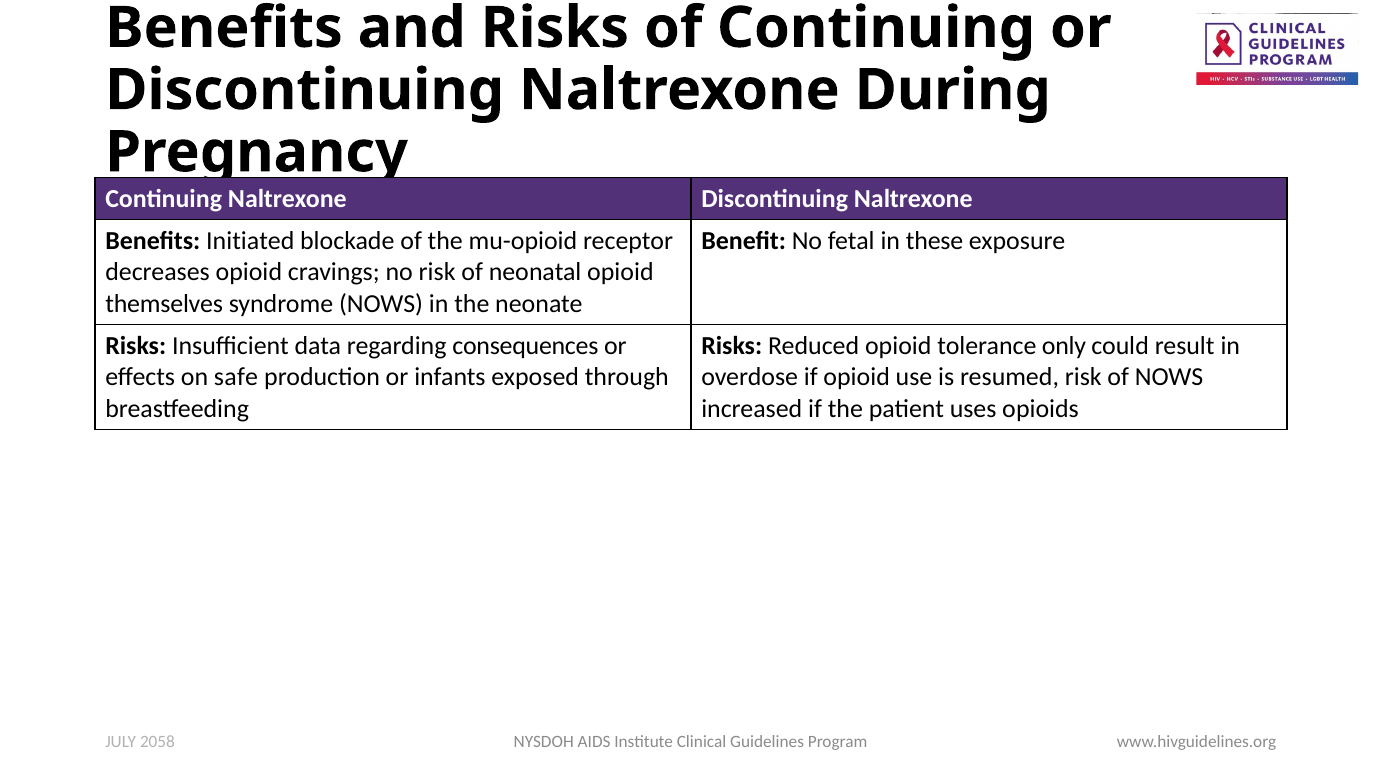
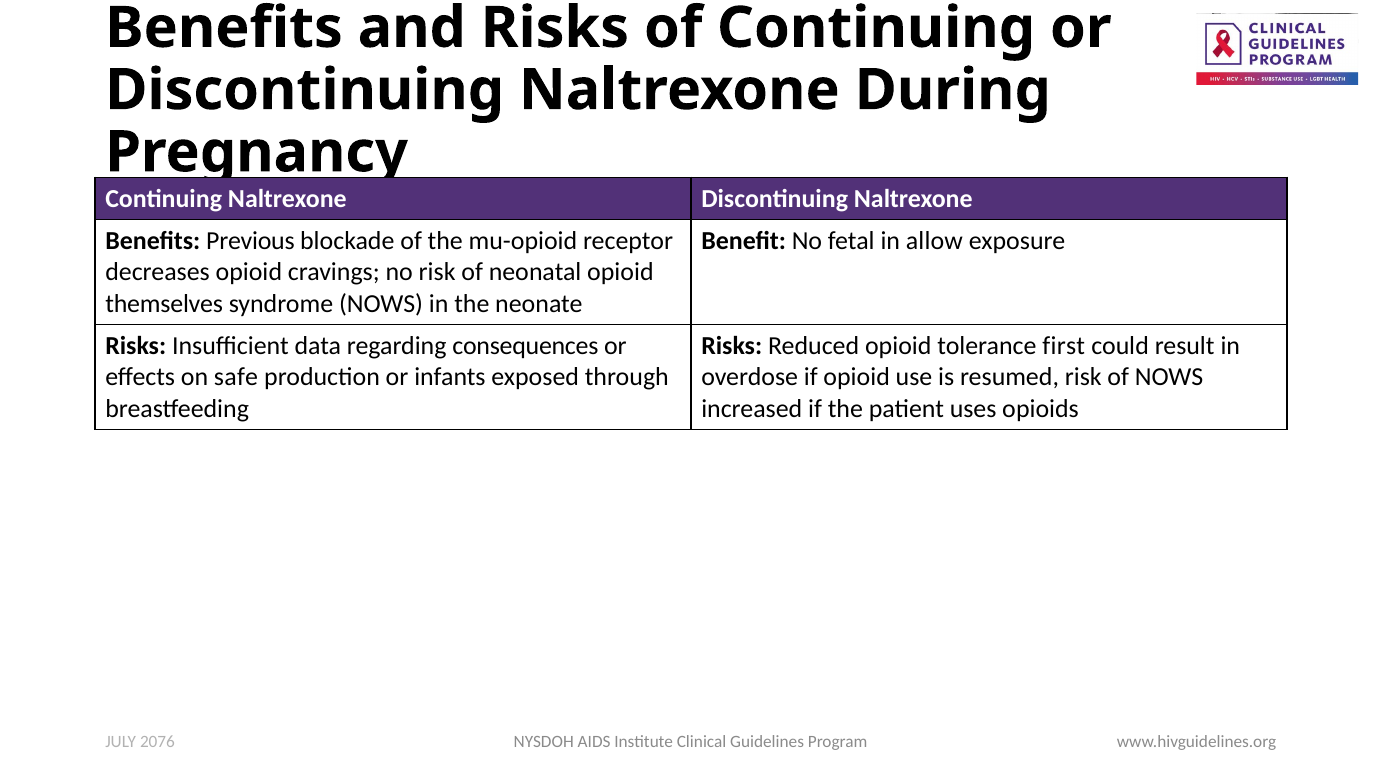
Initiated: Initiated -> Previous
these: these -> allow
only: only -> first
2058: 2058 -> 2076
